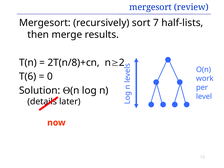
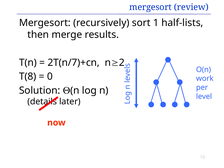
7: 7 -> 1
2T(n/8)+cn: 2T(n/8)+cn -> 2T(n/7)+cn
T(6: T(6 -> T(8
